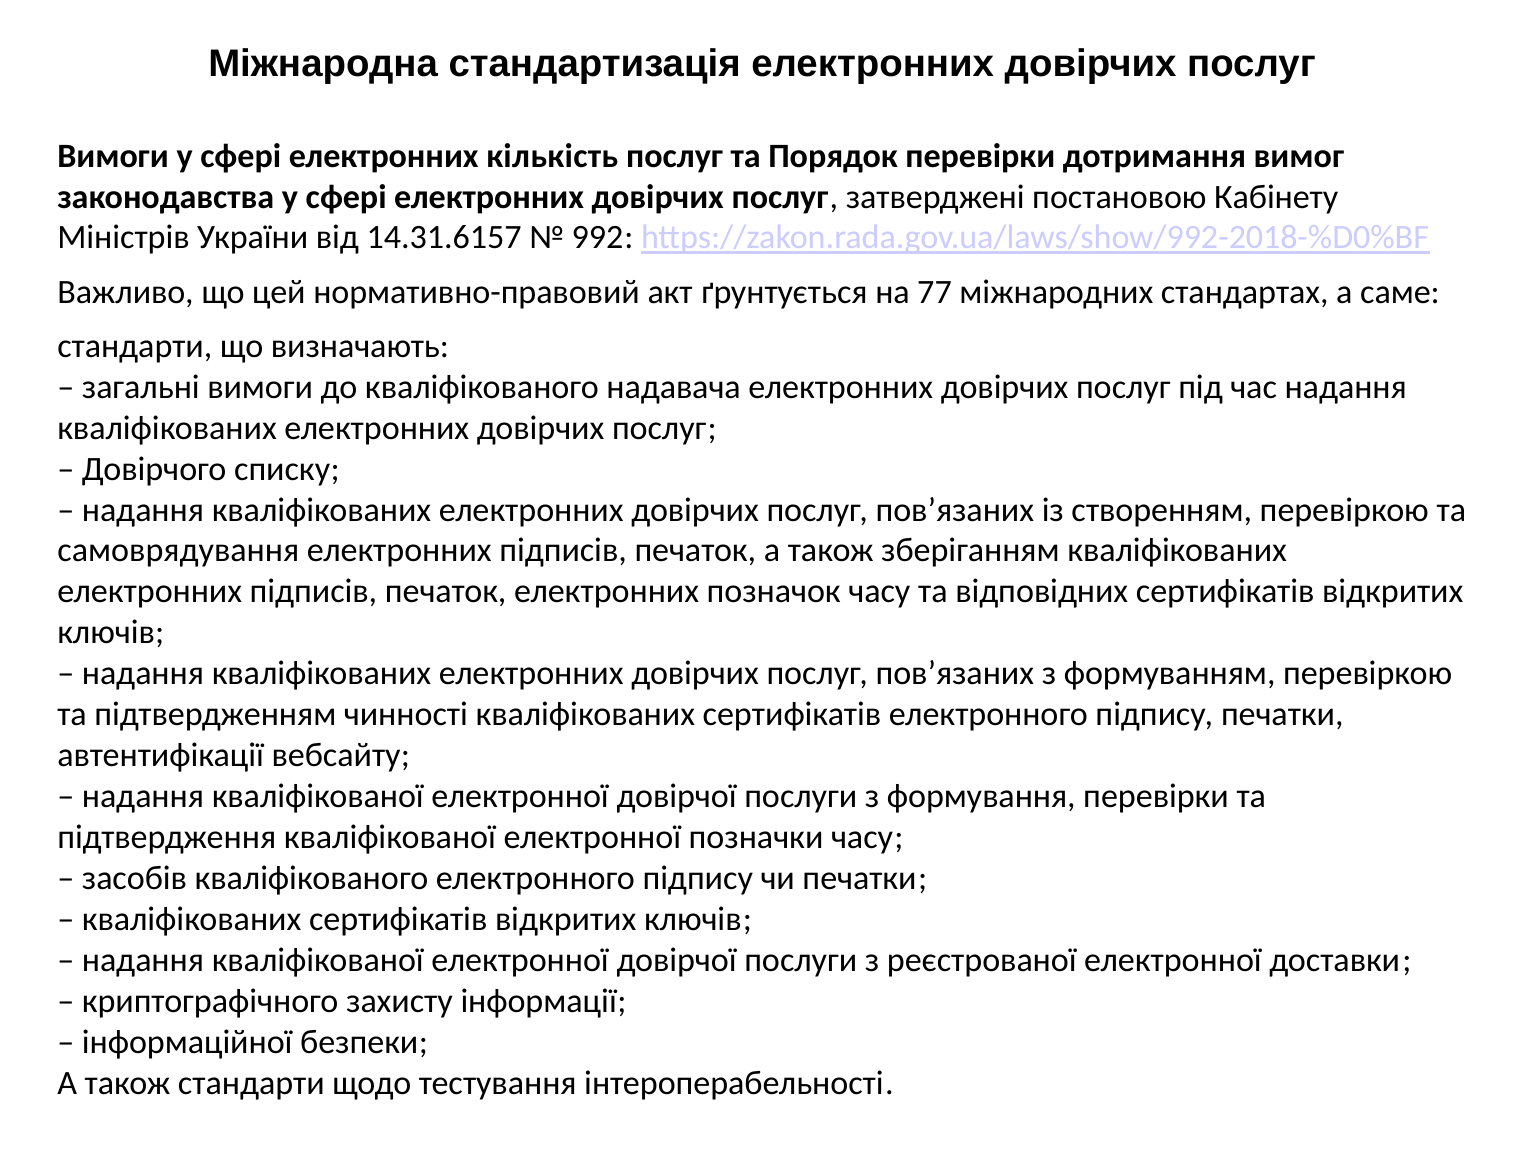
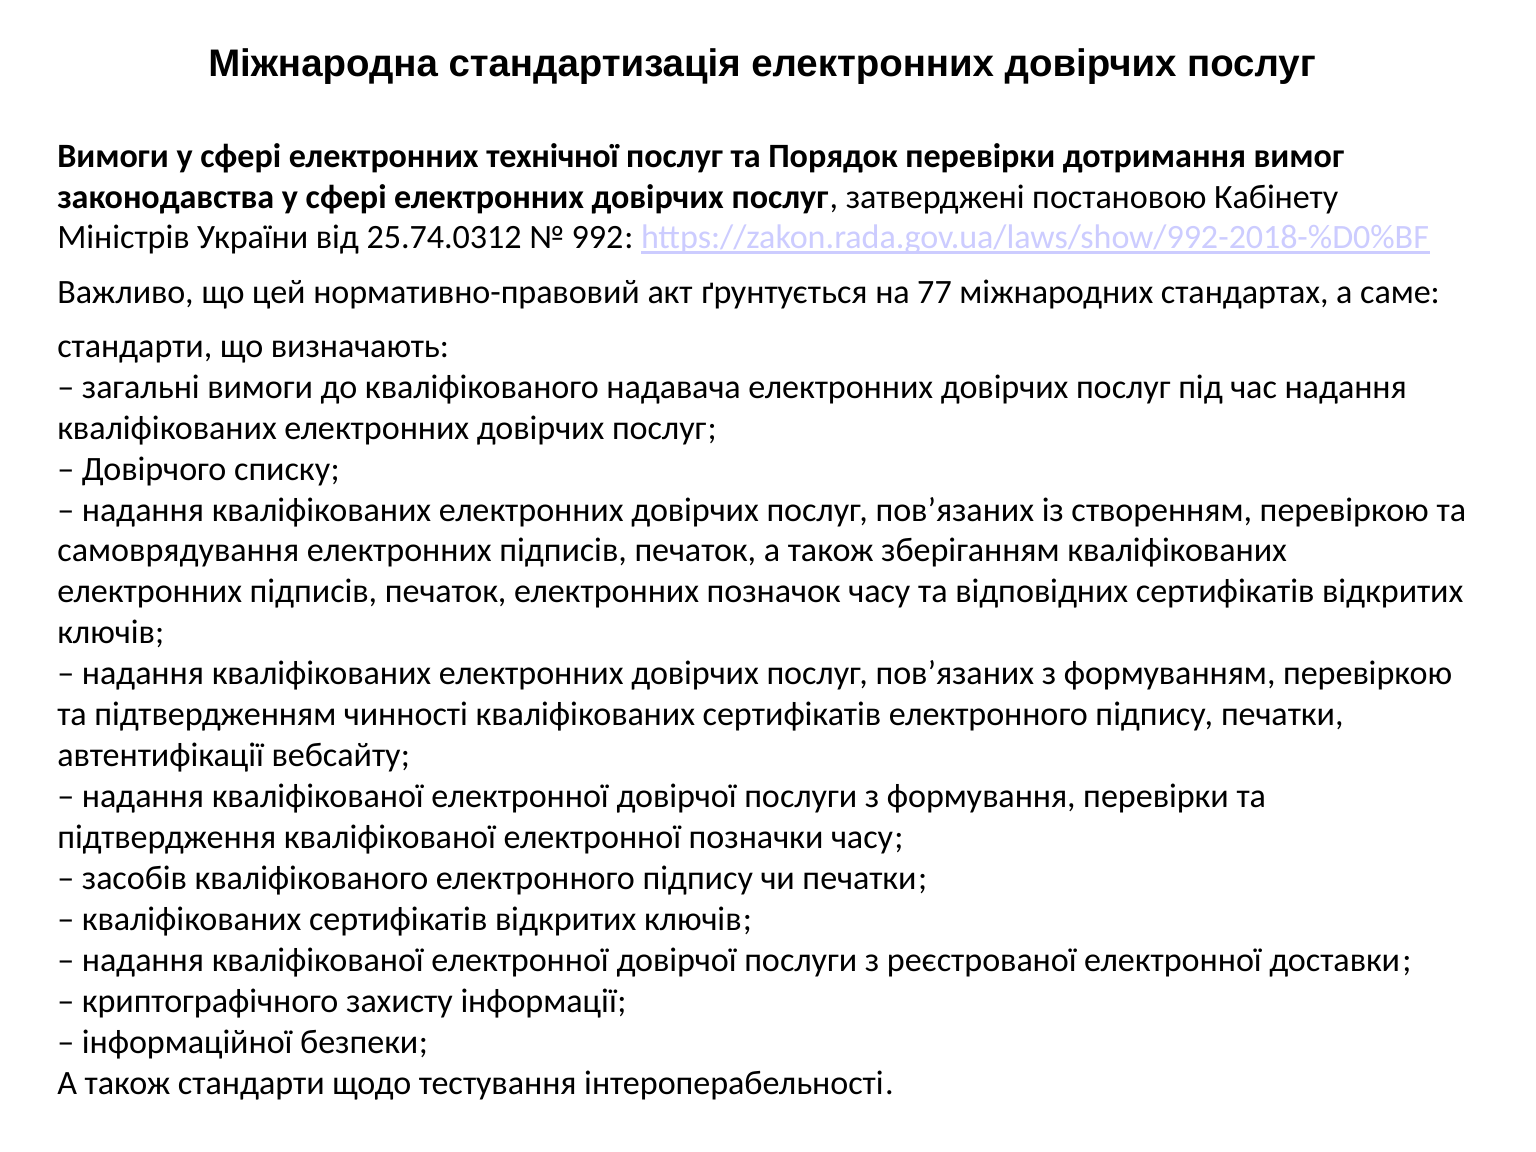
кількість: кількість -> технічної
14.31.6157: 14.31.6157 -> 25.74.0312
